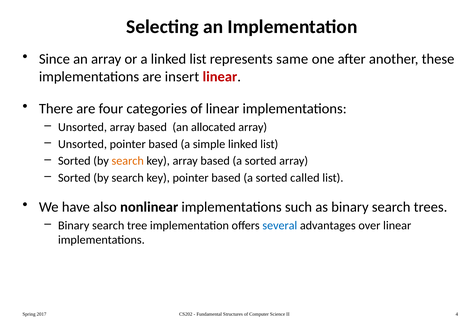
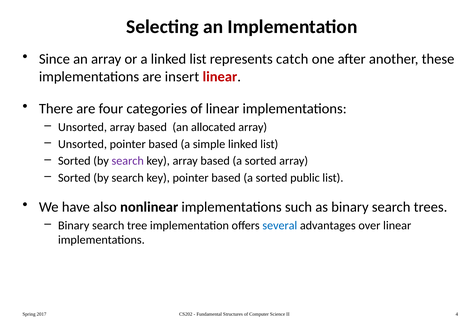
same: same -> catch
search at (128, 161) colour: orange -> purple
called: called -> public
